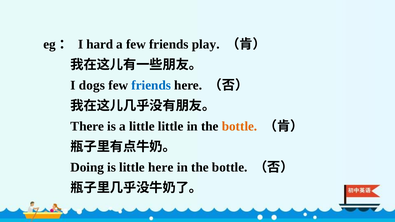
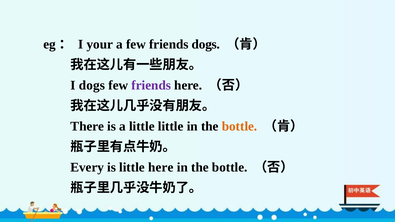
hard: hard -> your
friends play: play -> dogs
friends at (151, 85) colour: blue -> purple
Doing: Doing -> Every
